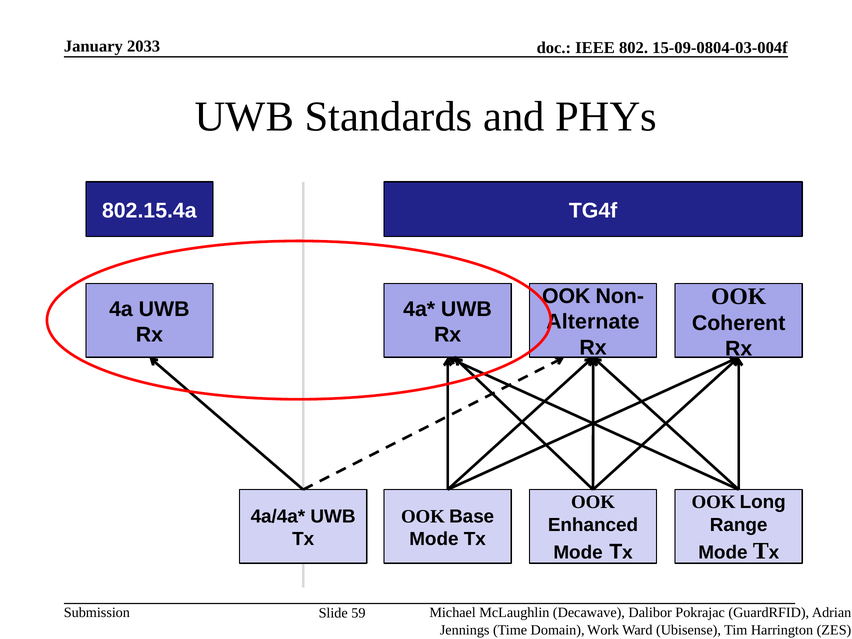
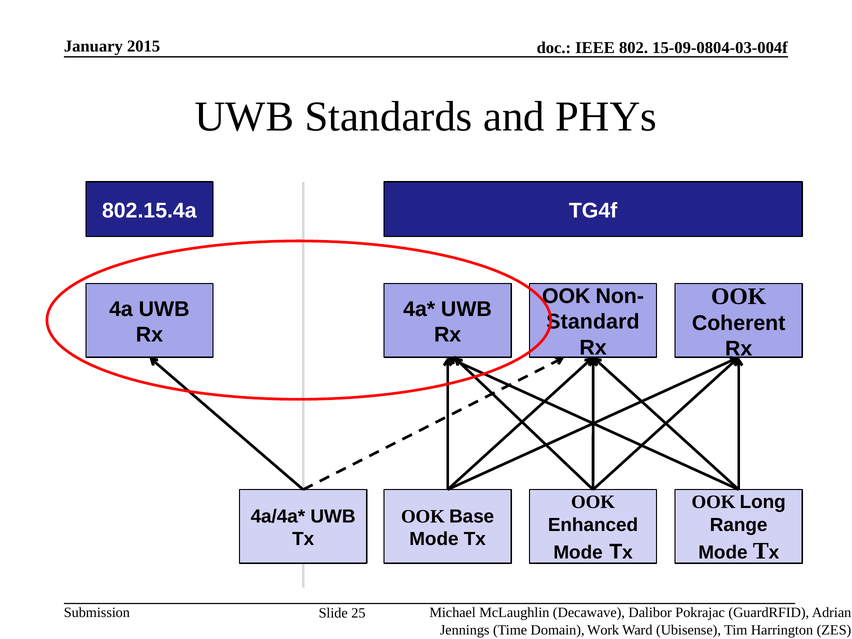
2033: 2033 -> 2015
Alternate: Alternate -> Standard
59: 59 -> 25
